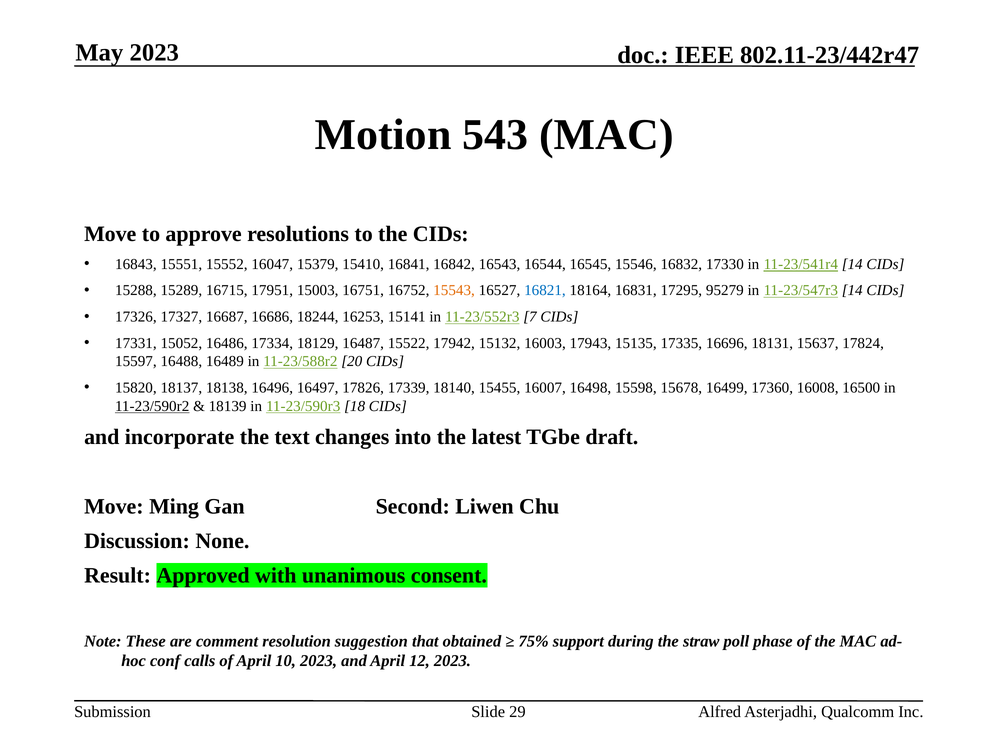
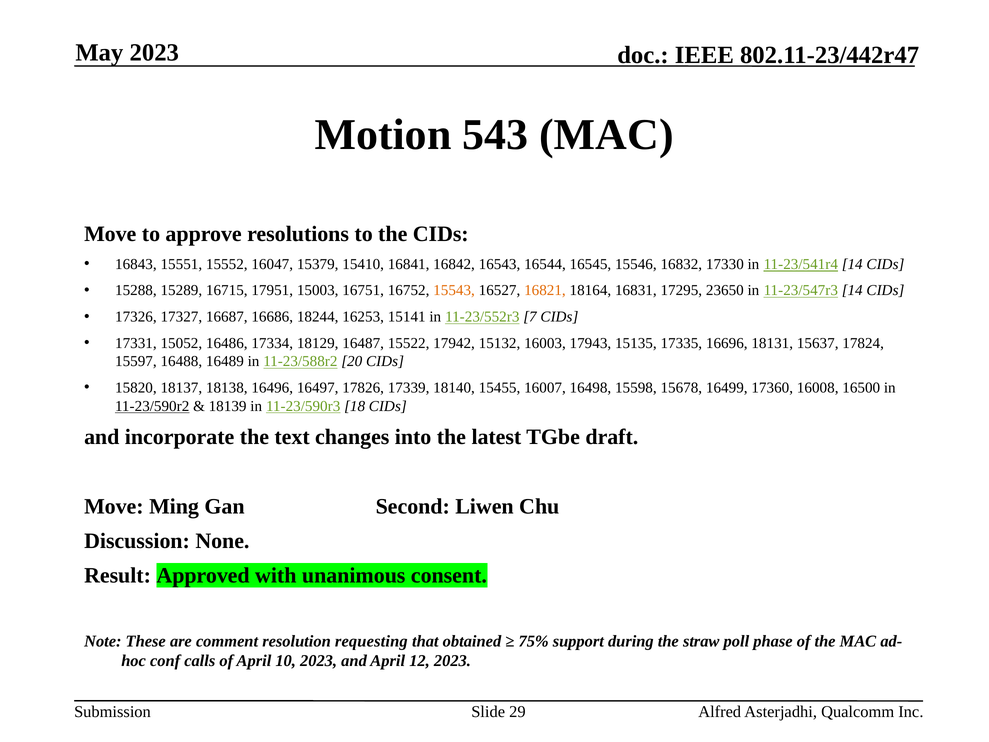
16821 colour: blue -> orange
95279: 95279 -> 23650
suggestion: suggestion -> requesting
